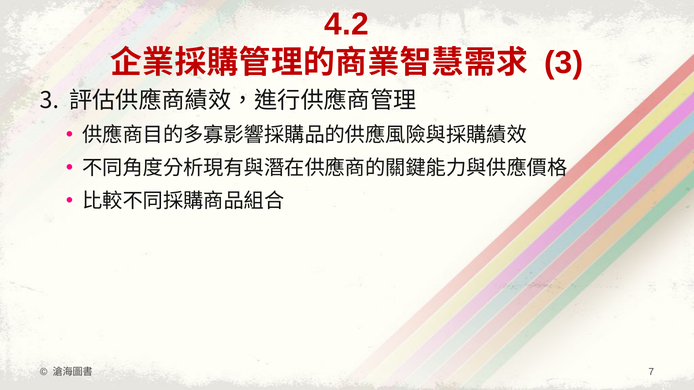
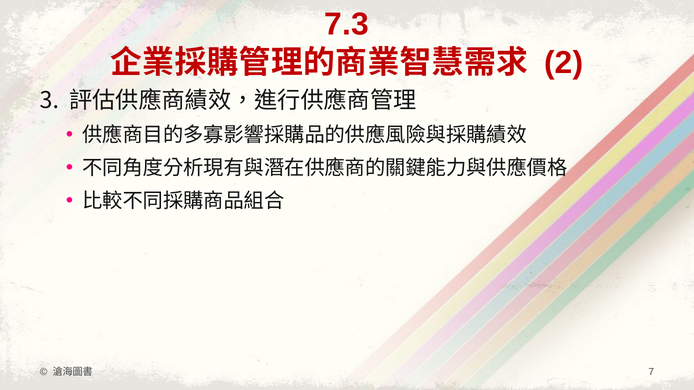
4.2: 4.2 -> 7.3
3 at (564, 63): 3 -> 2
